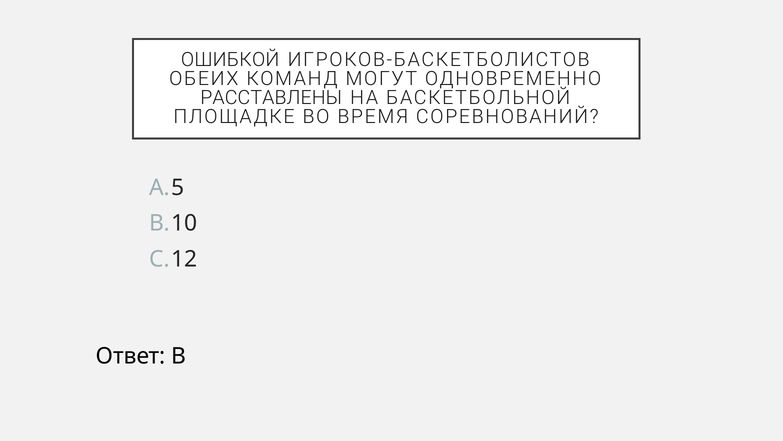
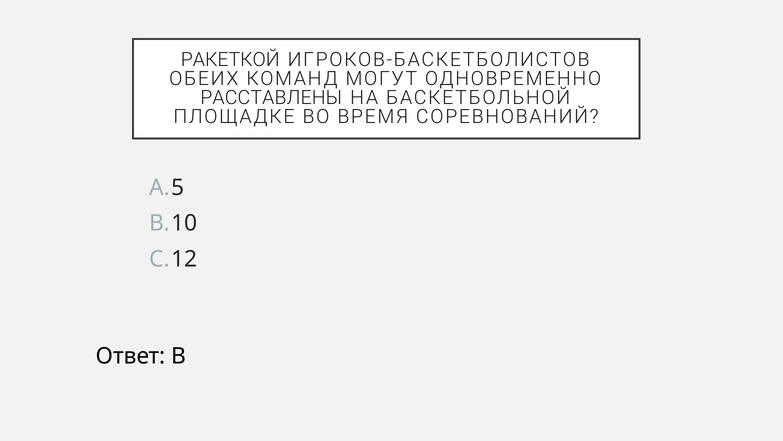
ОШИБКОЙ: ОШИБКОЙ -> РАКЕТКОЙ
